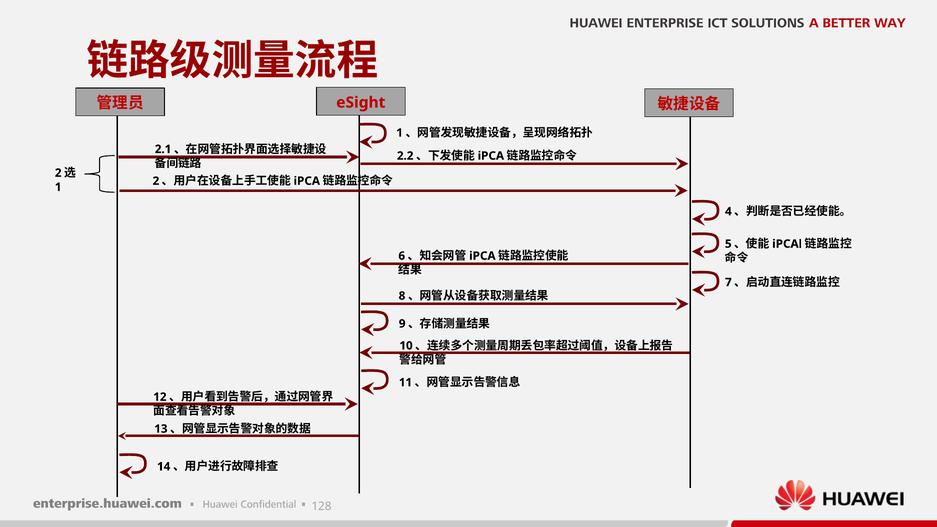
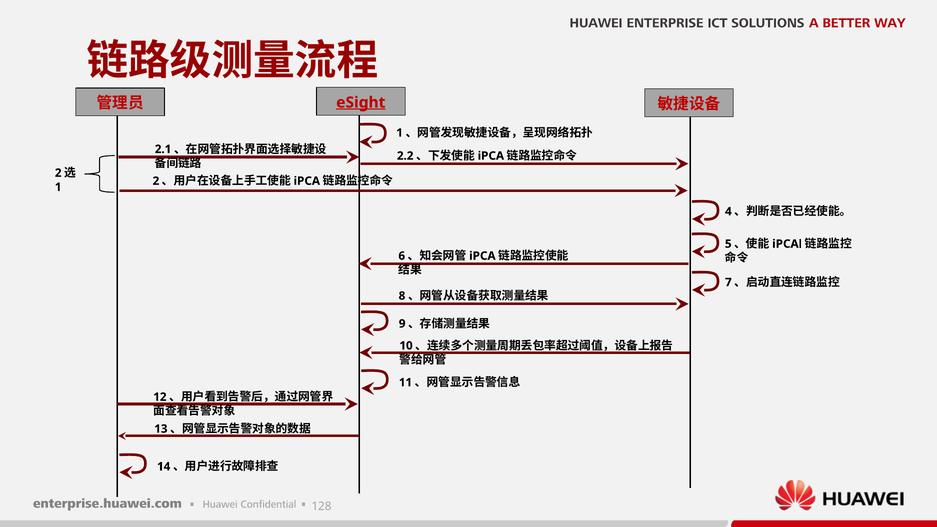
eSight underline: none -> present
